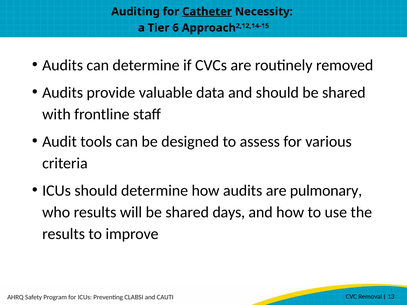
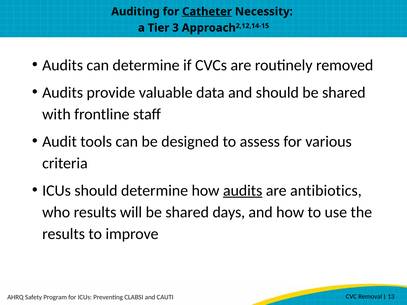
6: 6 -> 3
audits at (243, 191) underline: none -> present
pulmonary: pulmonary -> antibiotics
